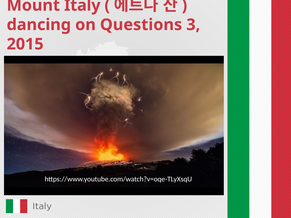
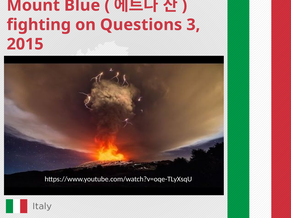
Italy: Italy -> Blue
dancing: dancing -> fighting
